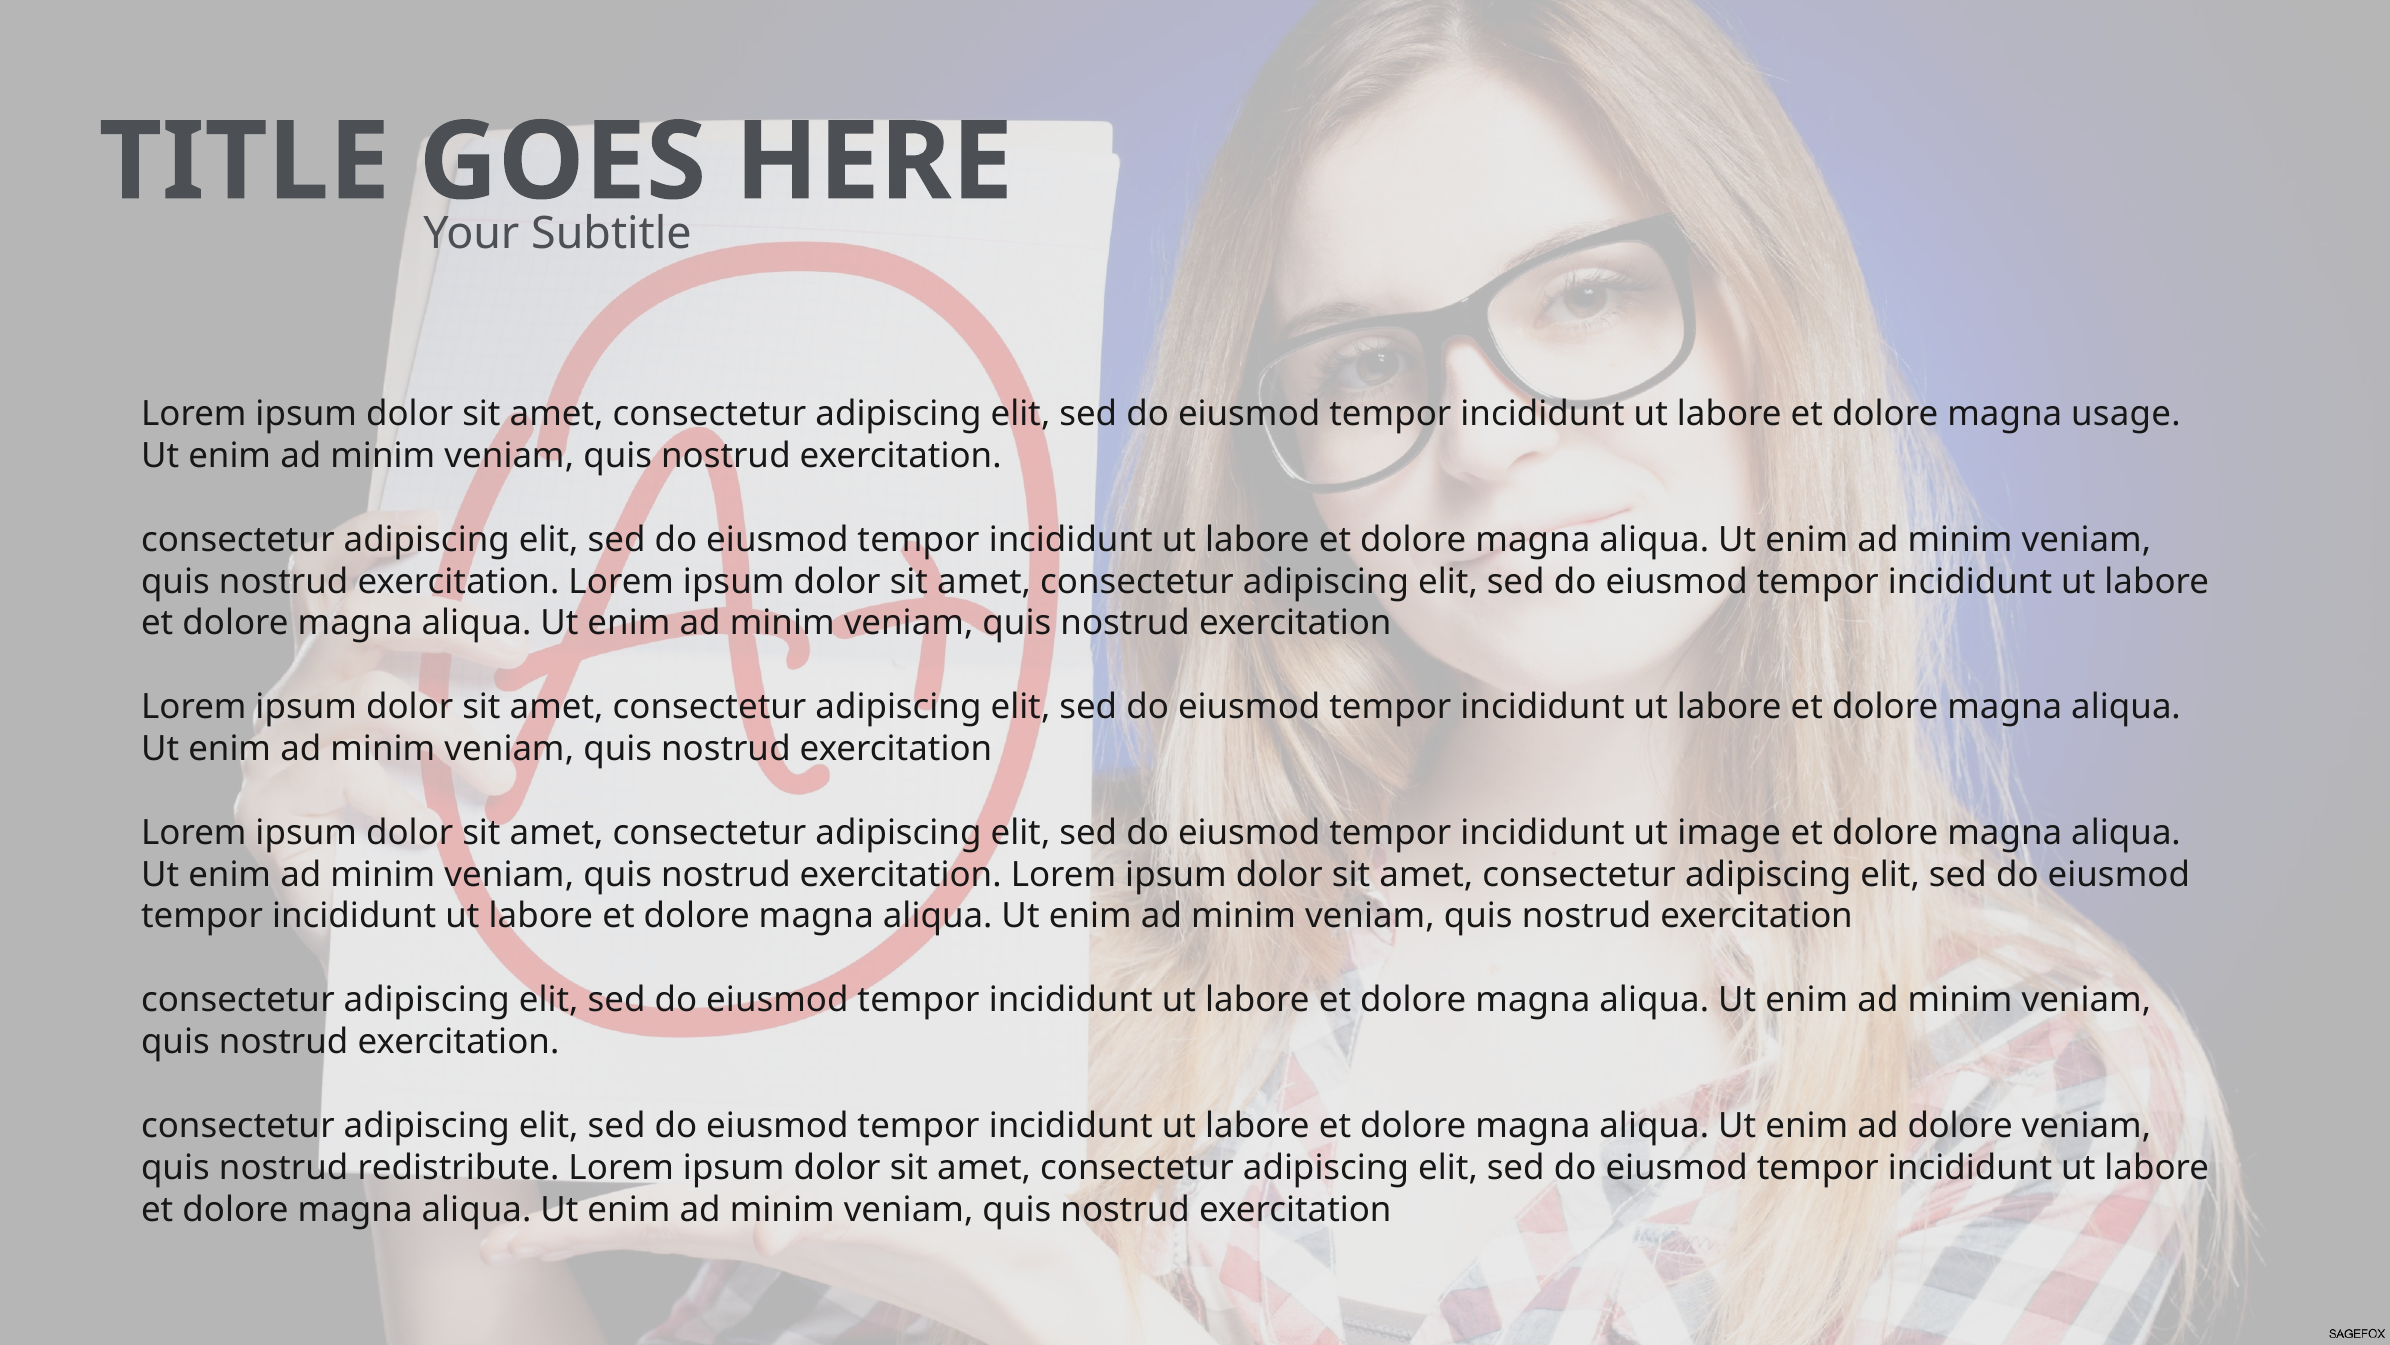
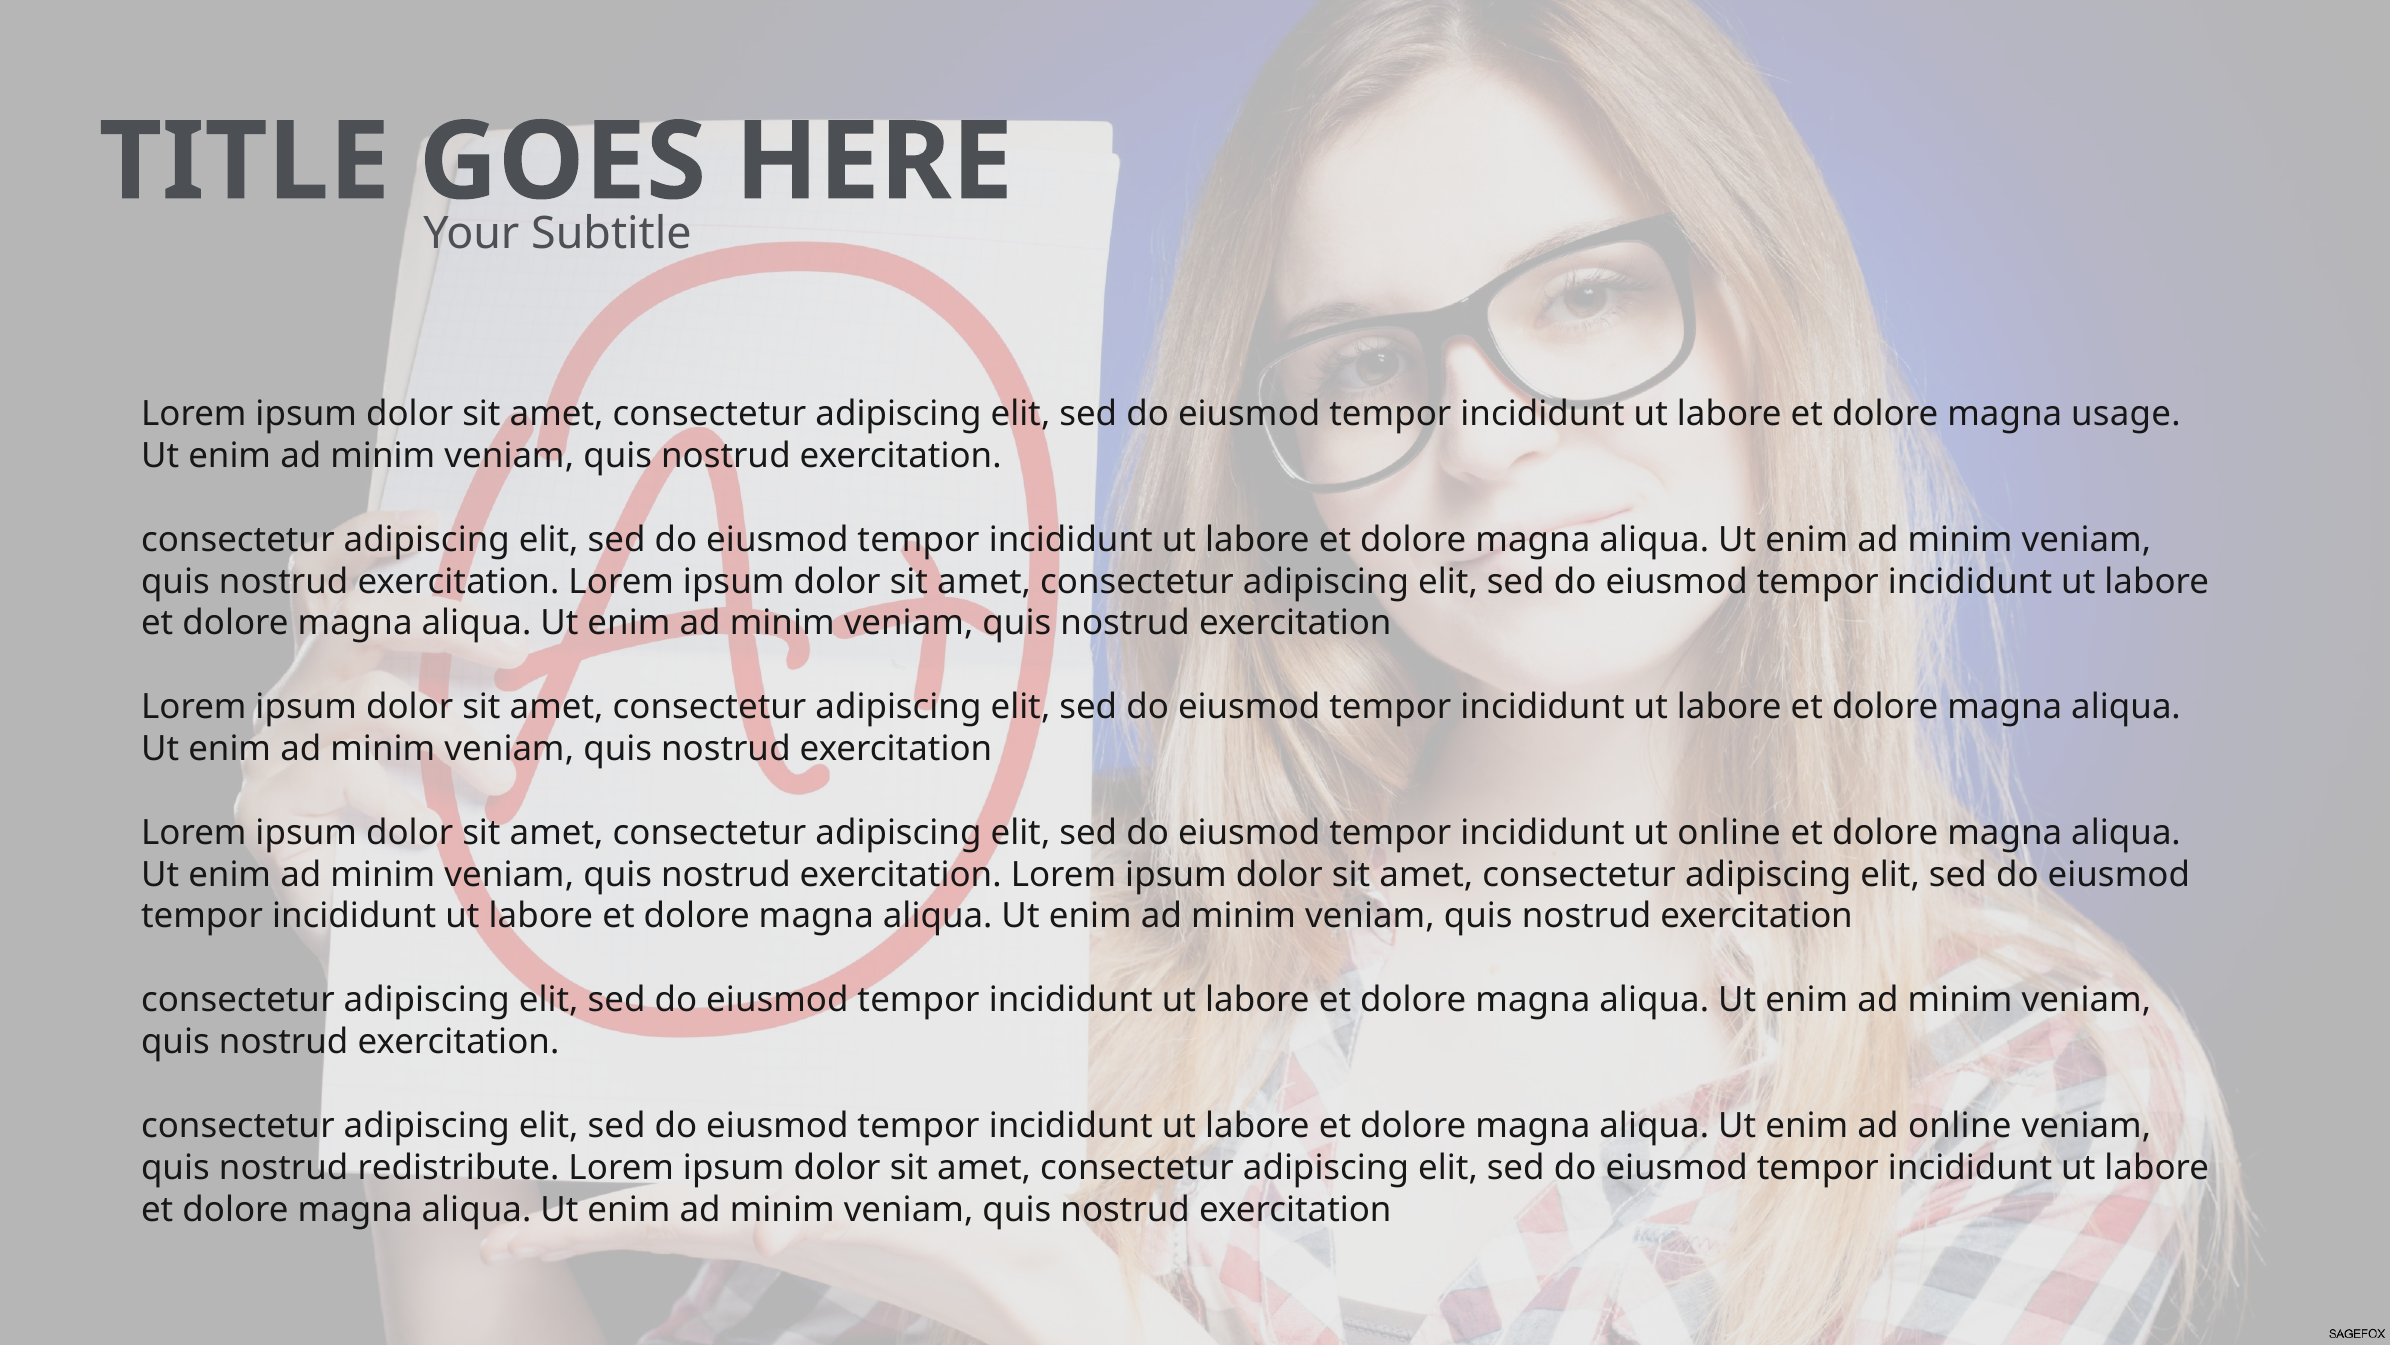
ut image: image -> online
ad dolore: dolore -> online
